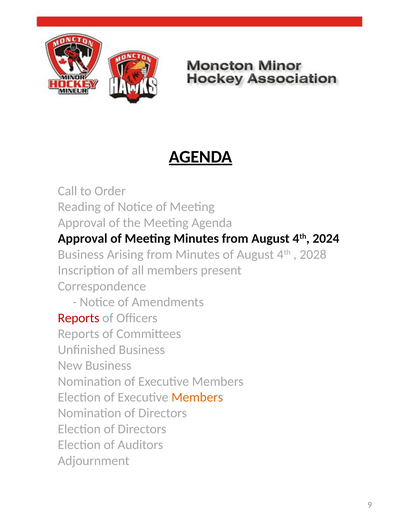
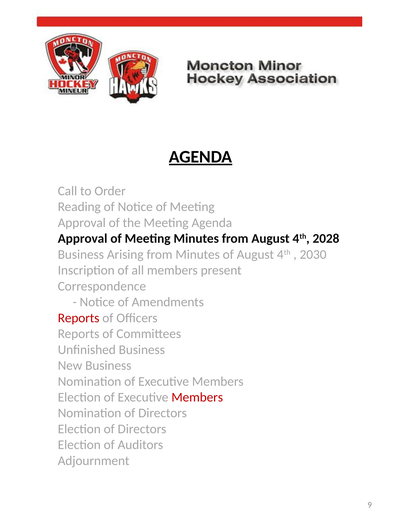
2024: 2024 -> 2028
2028: 2028 -> 2030
Members at (197, 398) colour: orange -> red
